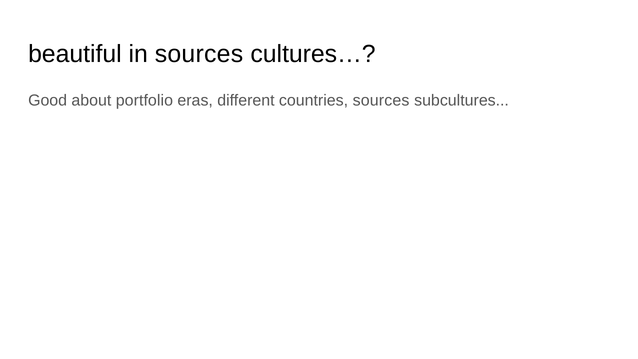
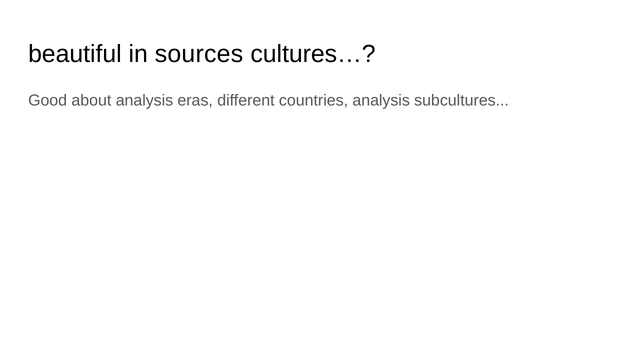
about portfolio: portfolio -> analysis
countries sources: sources -> analysis
